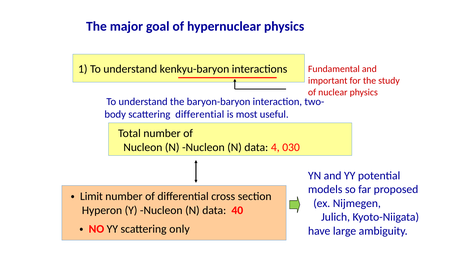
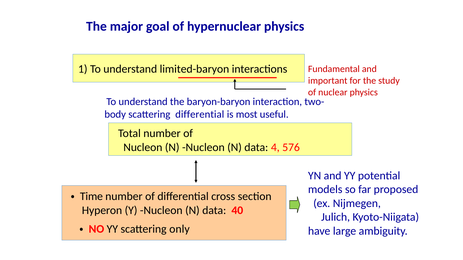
kenkyu-baryon: kenkyu-baryon -> limited-baryon
030: 030 -> 576
Limit: Limit -> Time
